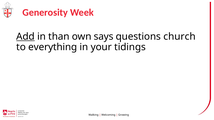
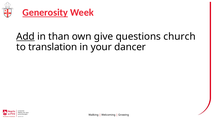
Generosity underline: none -> present
says: says -> give
everything: everything -> translation
tidings: tidings -> dancer
